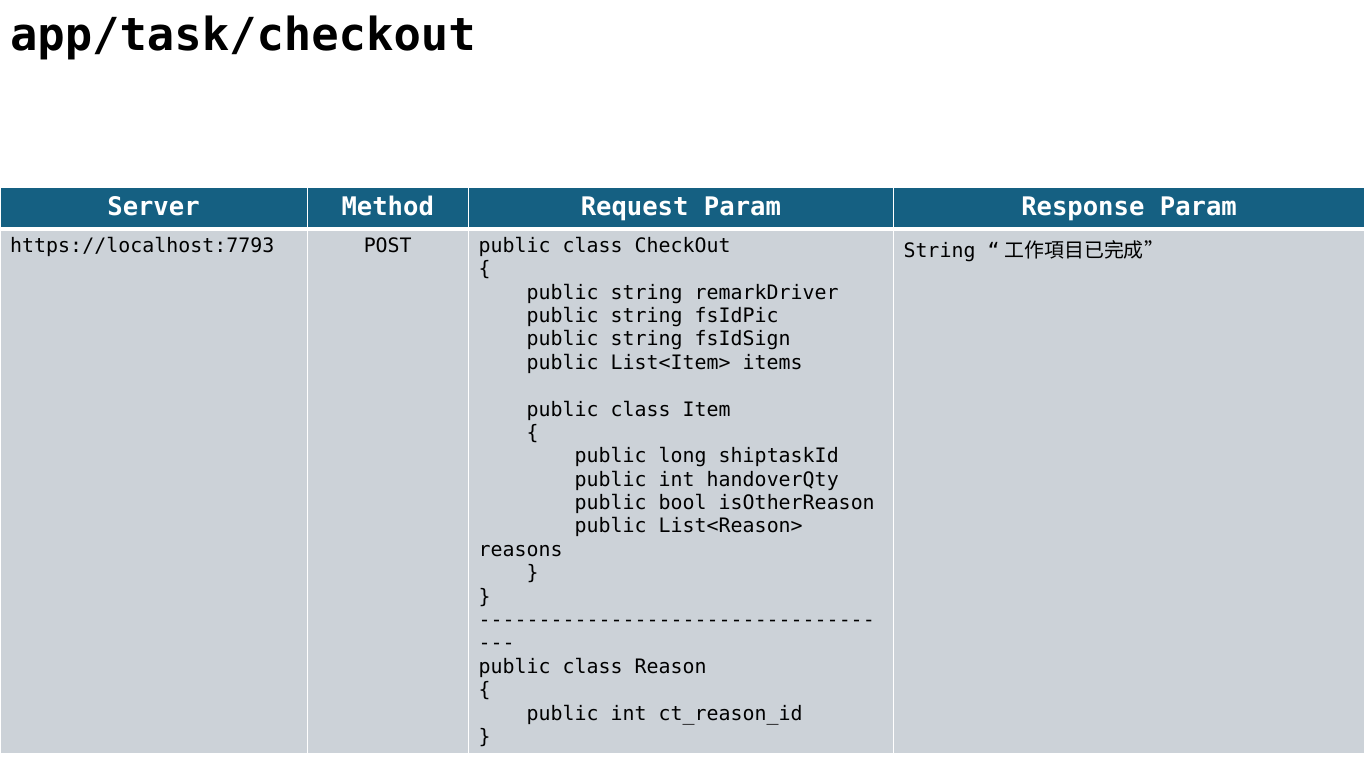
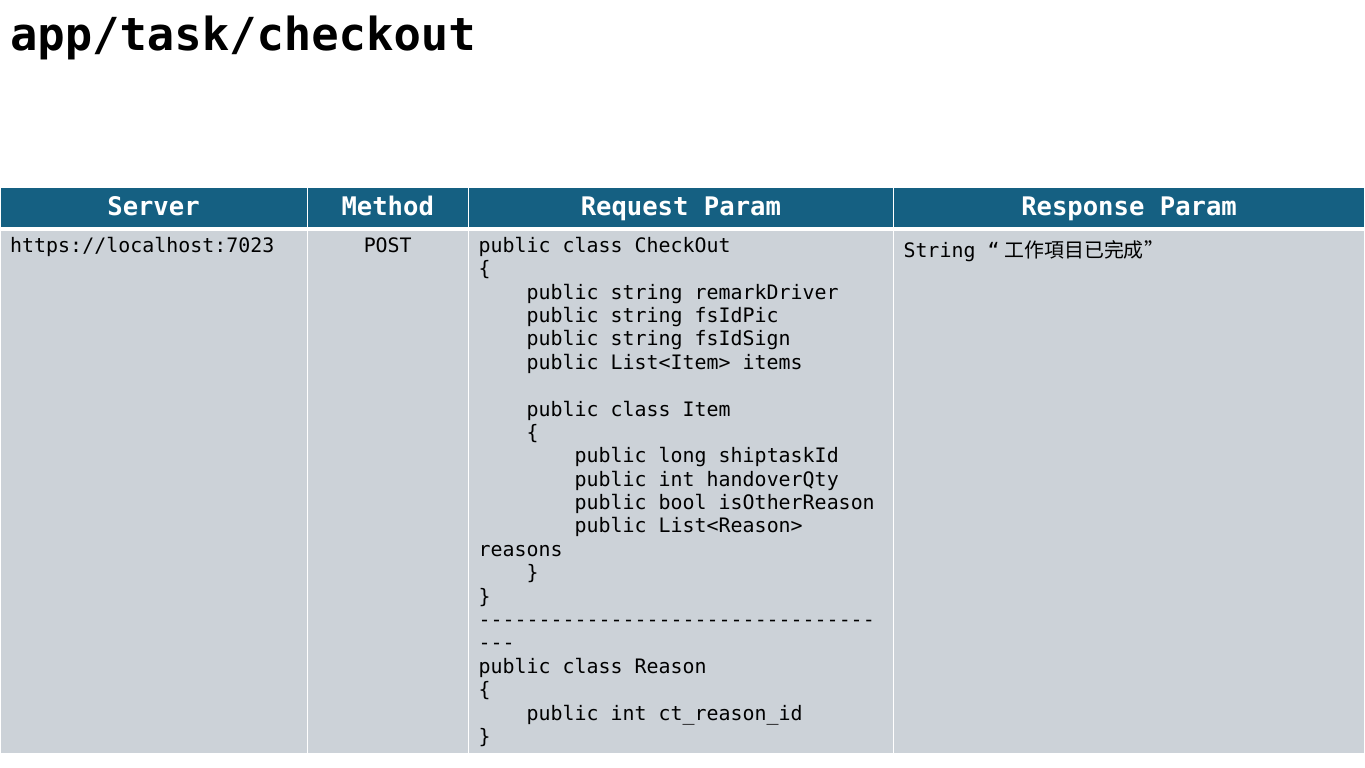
https://localhost:7793: https://localhost:7793 -> https://localhost:7023
